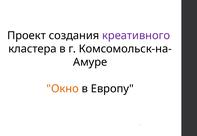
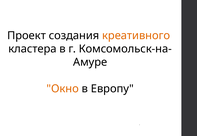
креативного colour: purple -> orange
